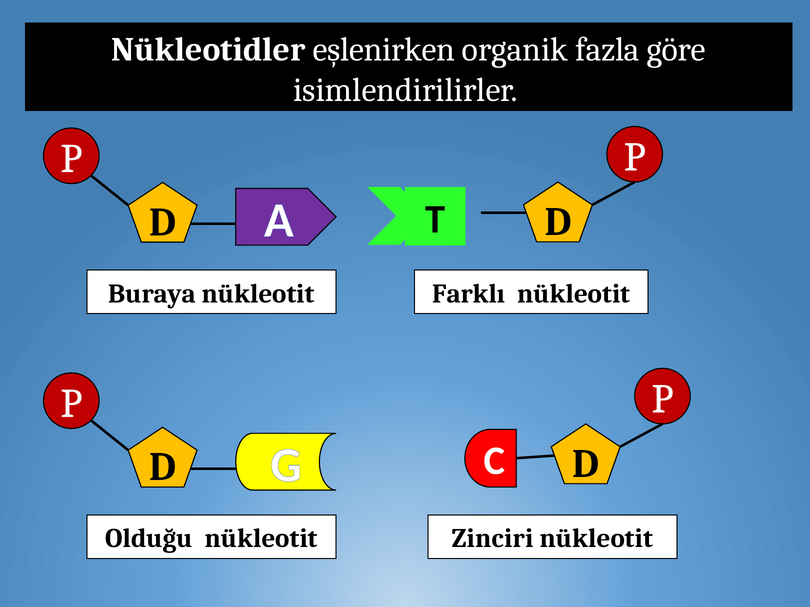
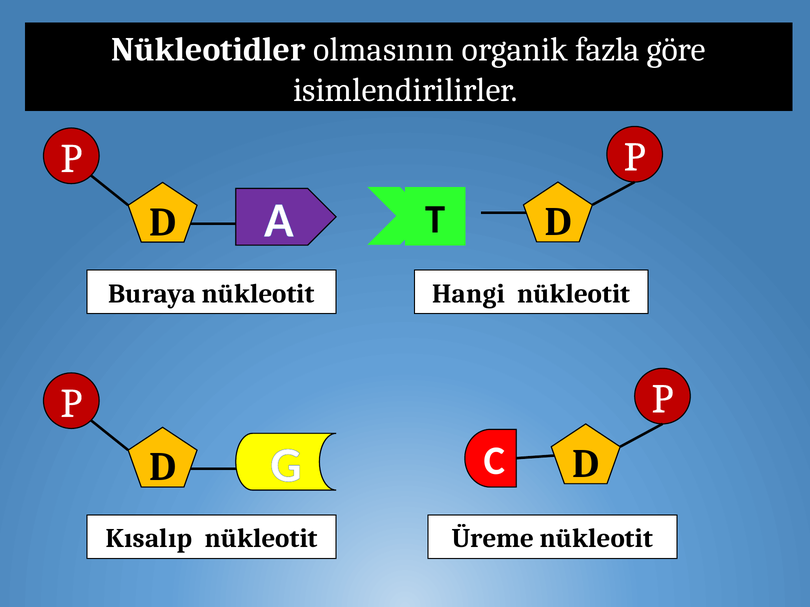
eşlenirken: eşlenirken -> olmasının
Farklı: Farklı -> Hangi
Olduğu: Olduğu -> Kısalıp
Zinciri: Zinciri -> Üreme
